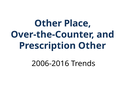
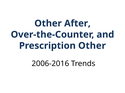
Place: Place -> After
